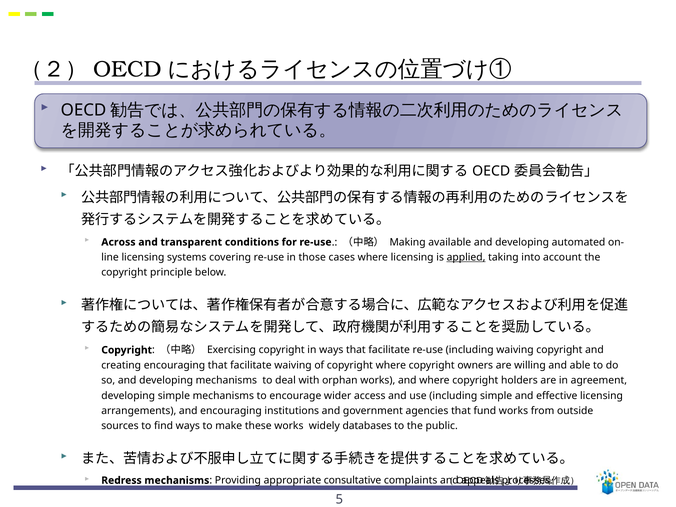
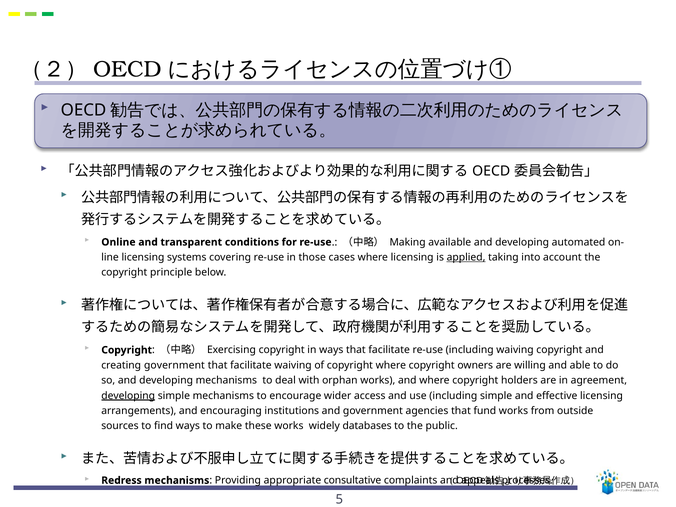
Across: Across -> Online
creating encouraging: encouraging -> government
developing at (128, 396) underline: none -> present
